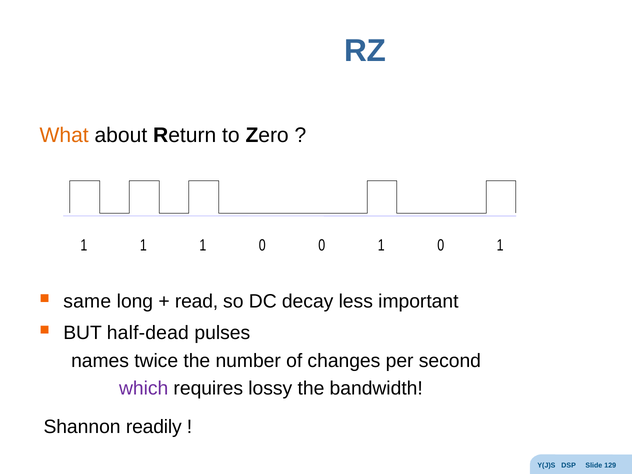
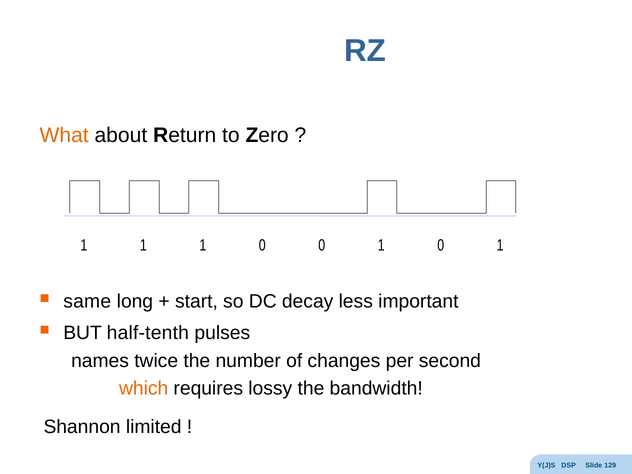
read: read -> start
half-dead: half-dead -> half-tenth
which colour: purple -> orange
readily: readily -> limited
